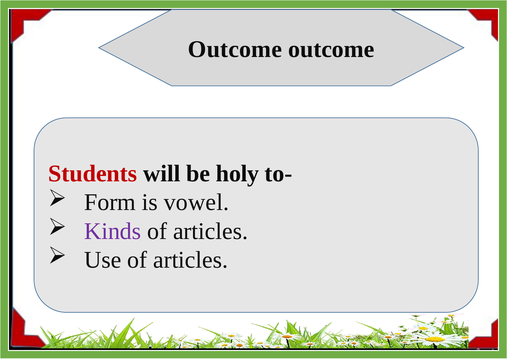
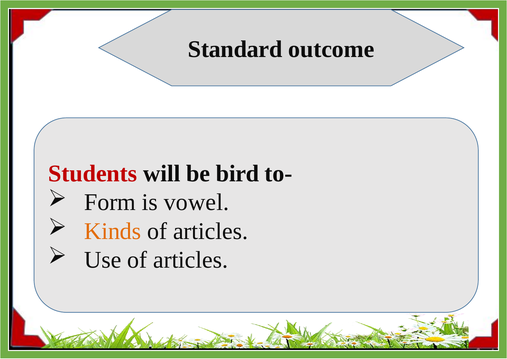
Outcome at (235, 49): Outcome -> Standard
holy: holy -> bird
Kinds colour: purple -> orange
